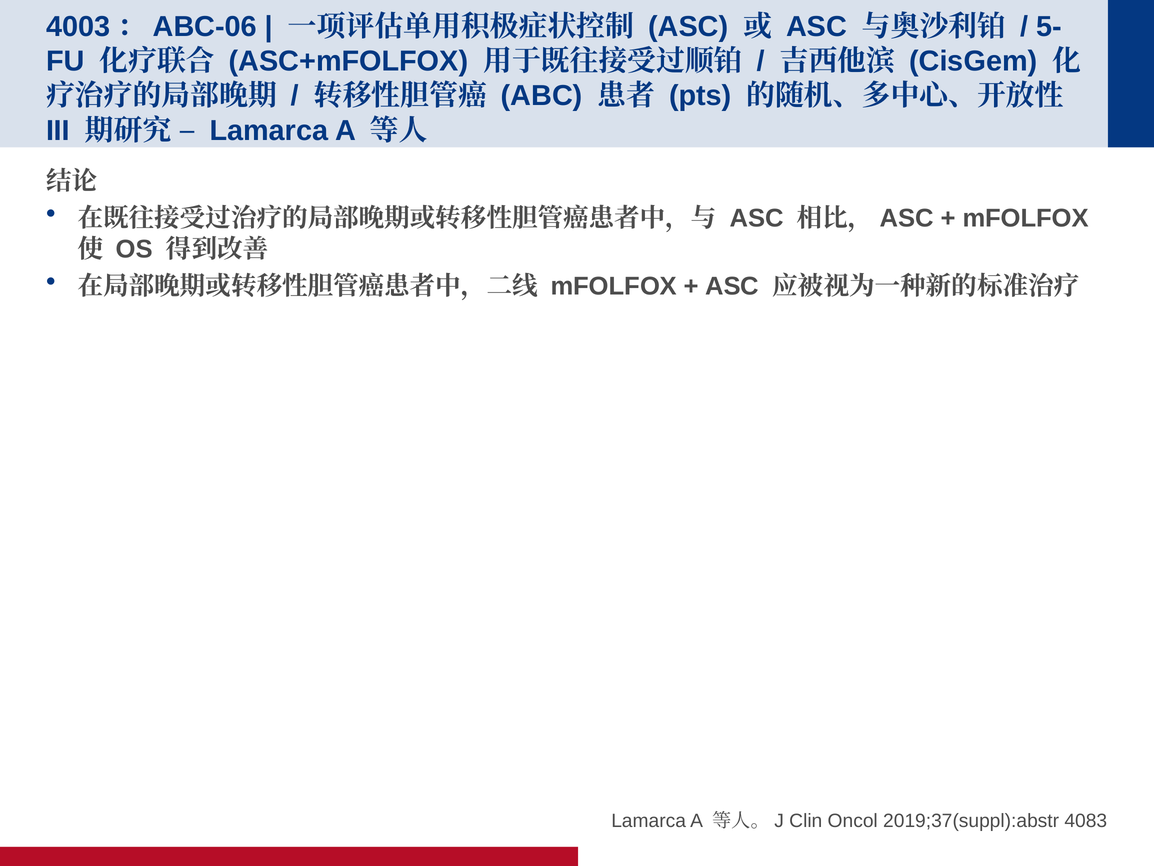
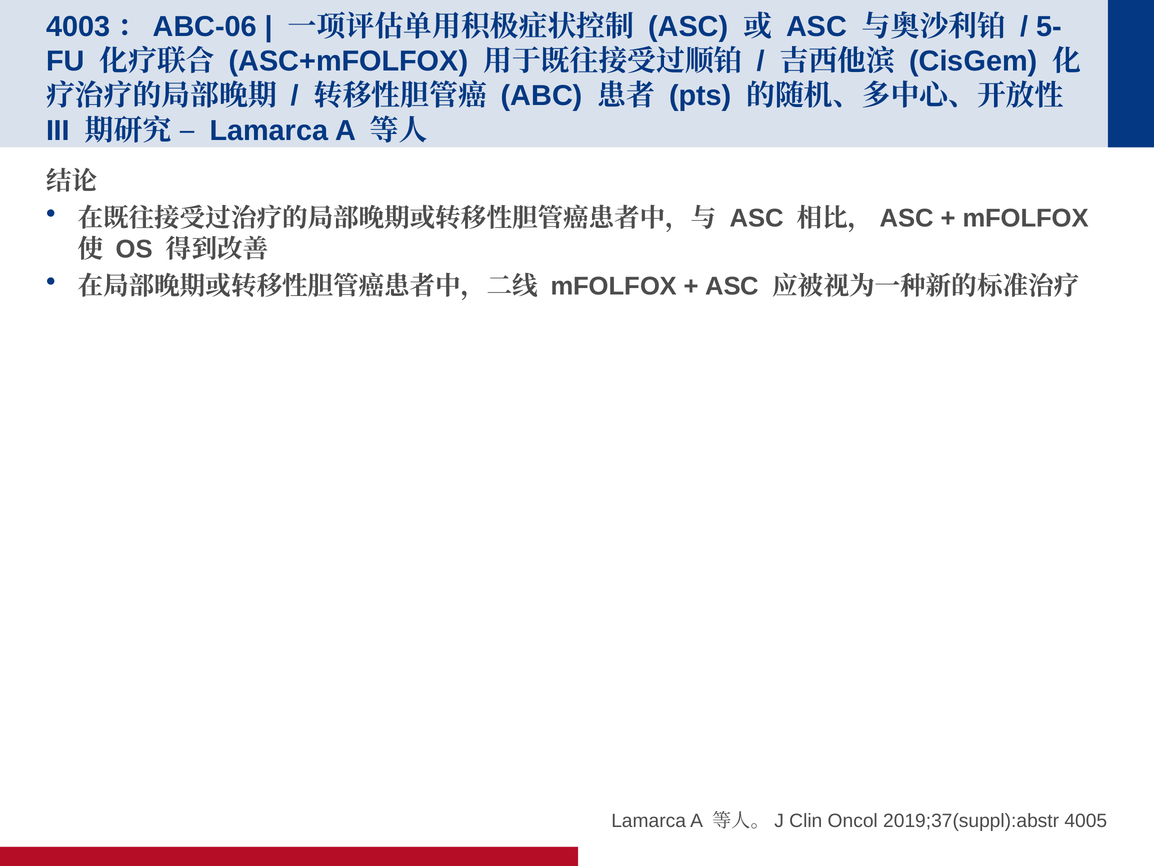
4083: 4083 -> 4005
